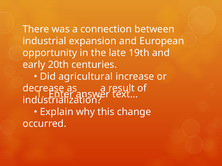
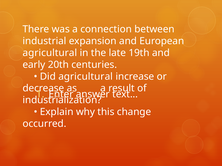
opportunity at (50, 53): opportunity -> agricultural
